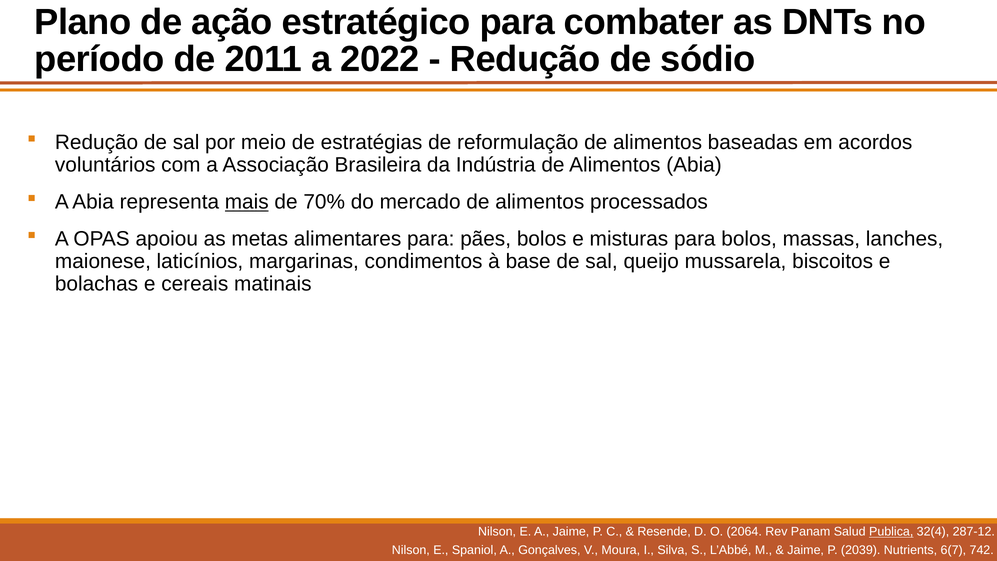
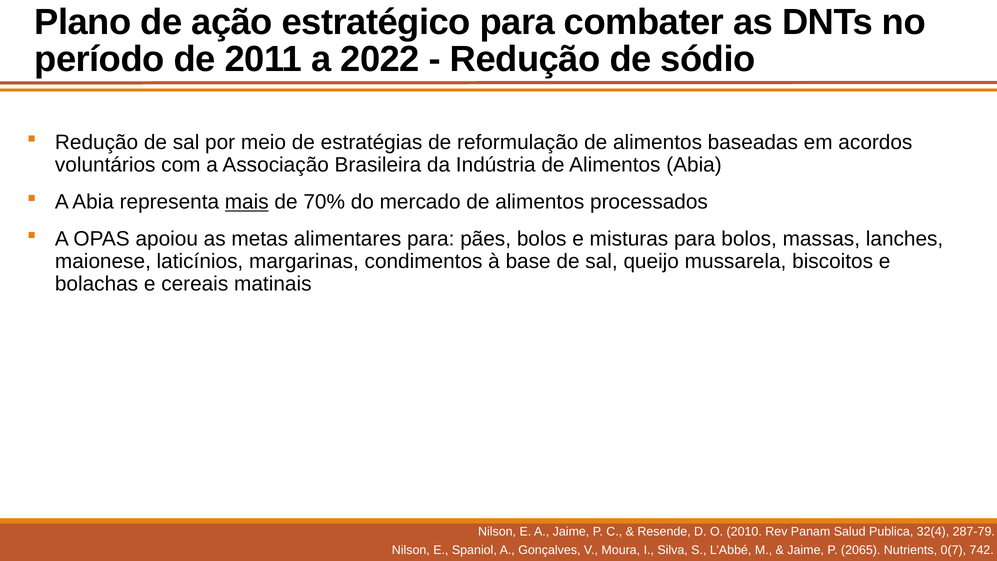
2064: 2064 -> 2010
Publica underline: present -> none
287-12: 287-12 -> 287-79
2039: 2039 -> 2065
6(7: 6(7 -> 0(7
